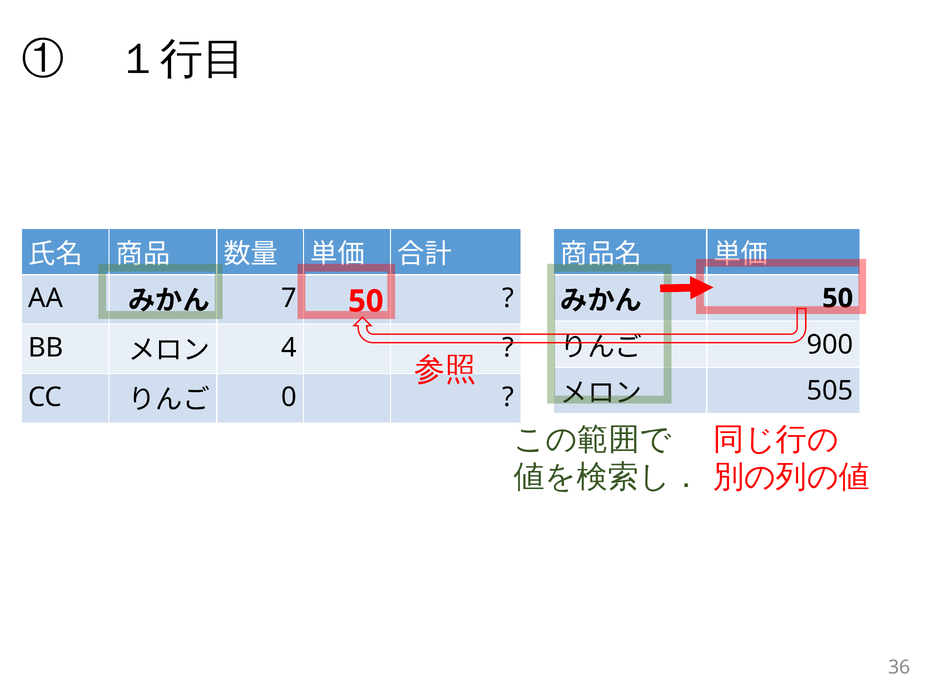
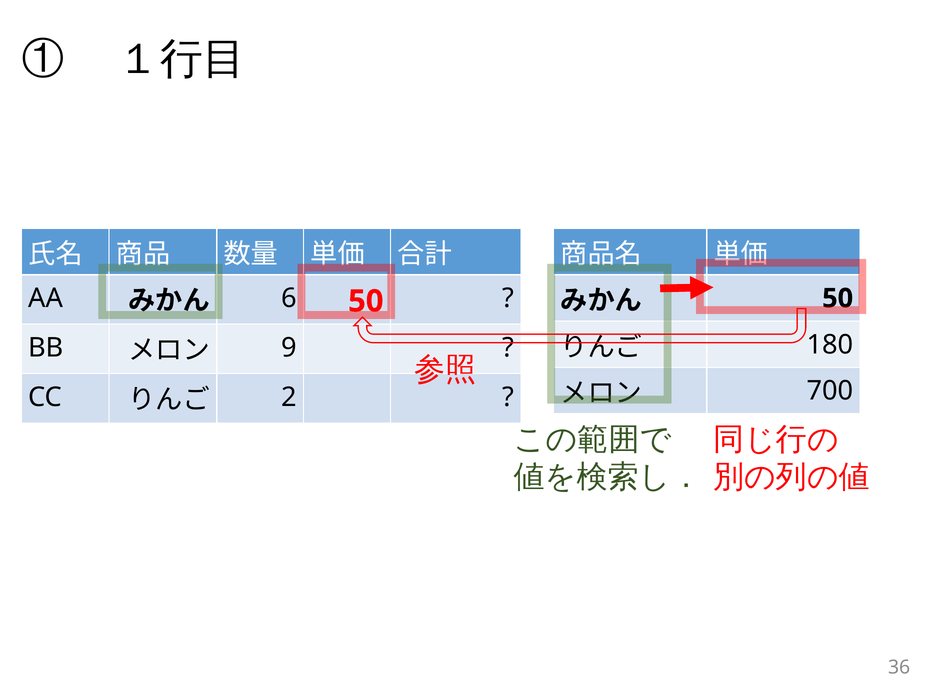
7: 7 -> 6
900: 900 -> 180
4: 4 -> 9
505: 505 -> 700
0: 0 -> 2
